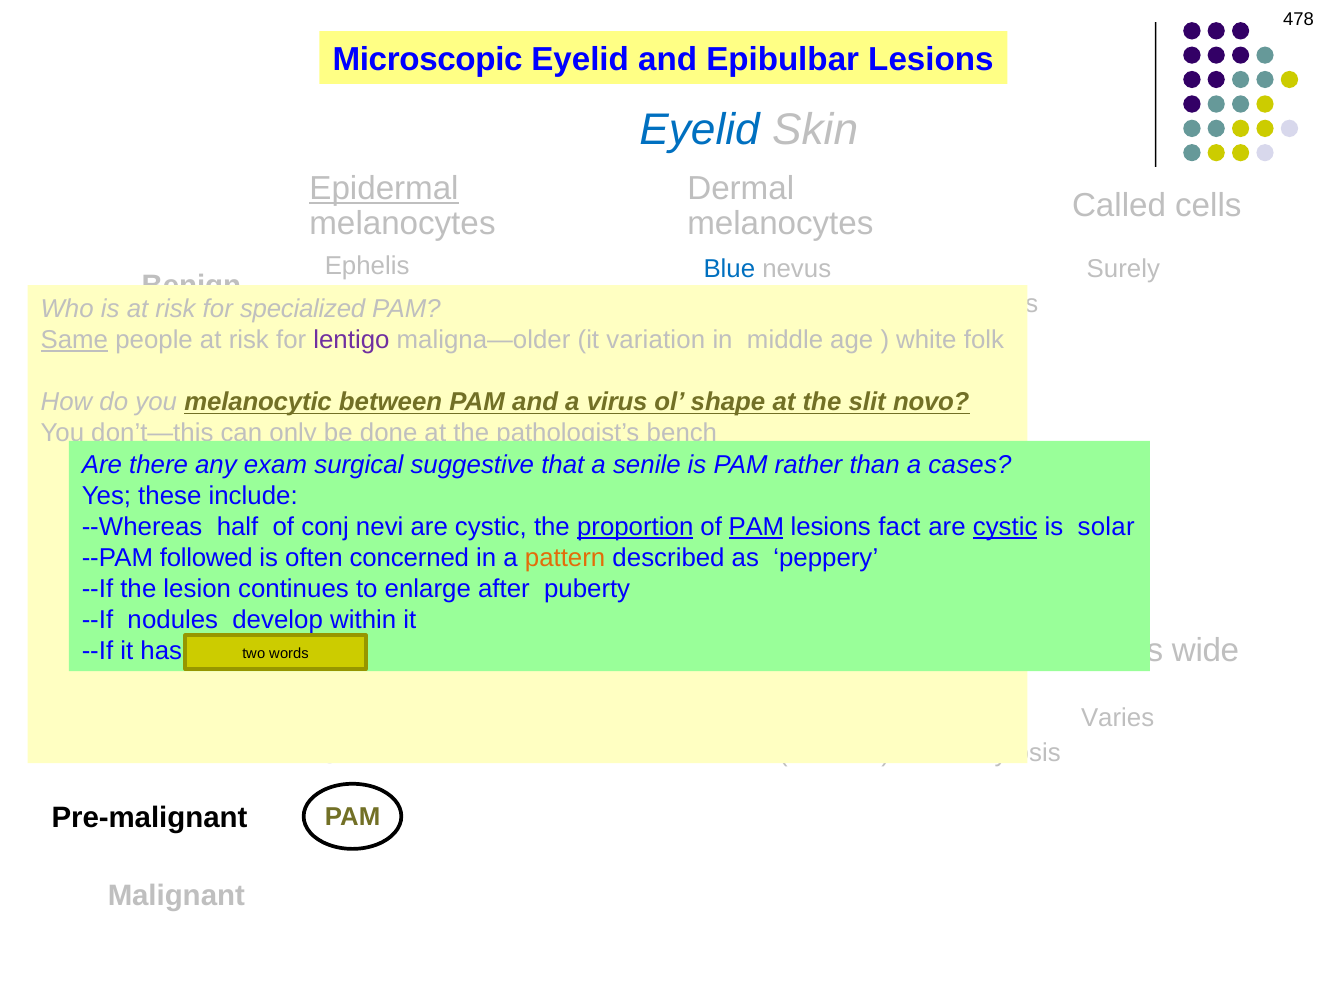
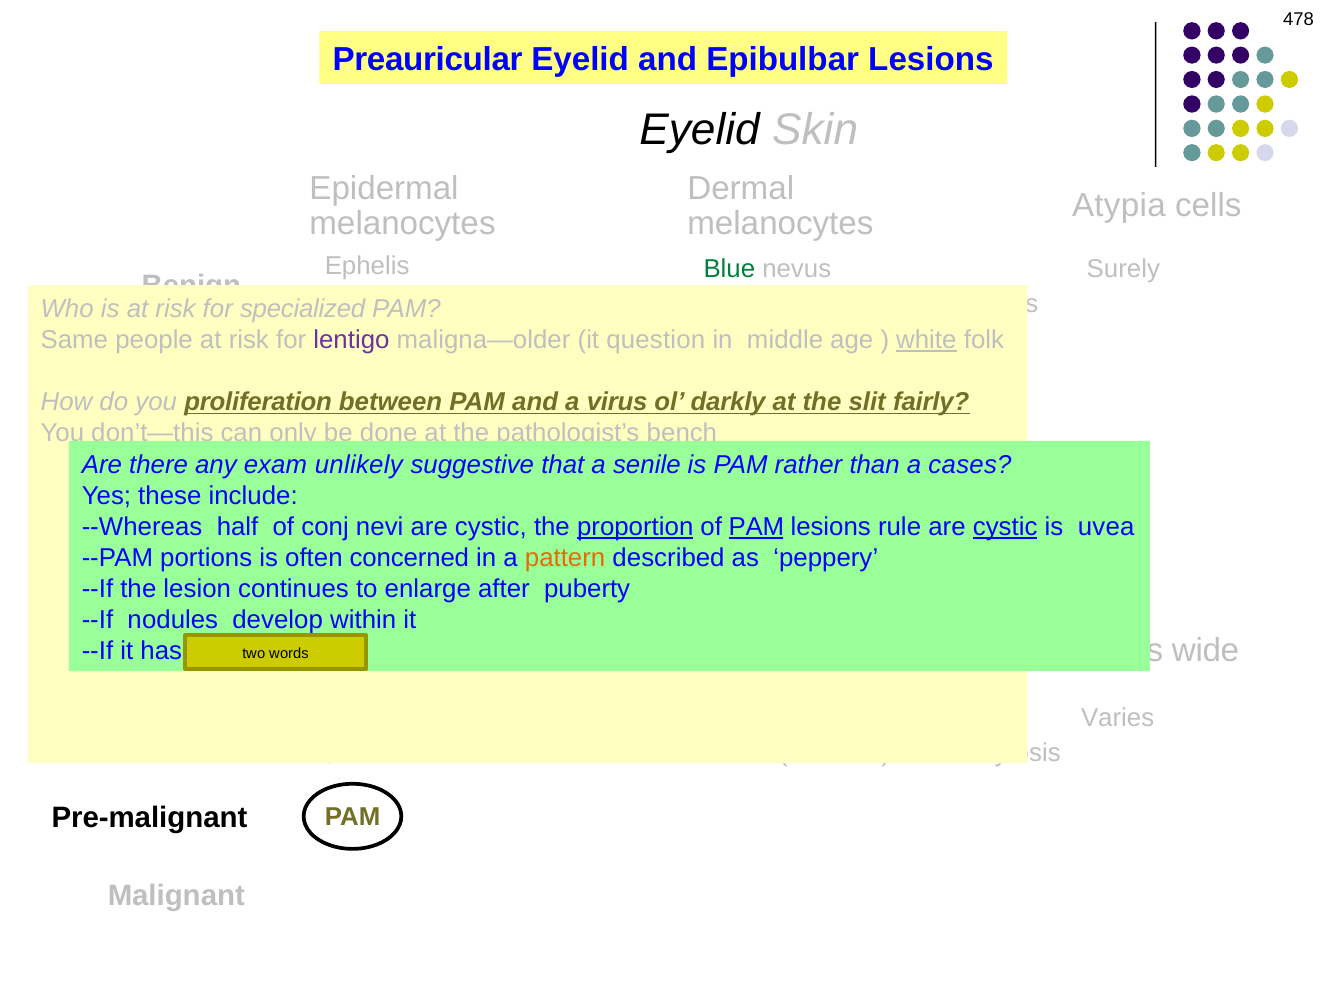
Microscopic: Microscopic -> Preauricular
Eyelid at (700, 129) colour: blue -> black
Epidermal underline: present -> none
Called: Called -> Atypia
Blue at (729, 269) colour: blue -> green
Same underline: present -> none
variation: variation -> question
white underline: none -> present
melanocytic: melanocytic -> proliferation
shape: shape -> darkly
novo: novo -> fairly
exam surgical: surgical -> unlikely
fact: fact -> rule
solar: solar -> uvea
followed: followed -> portions
